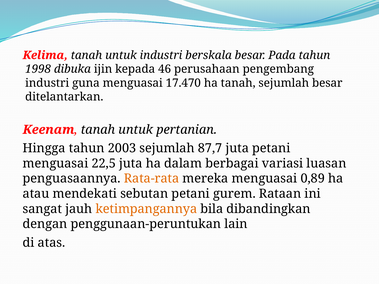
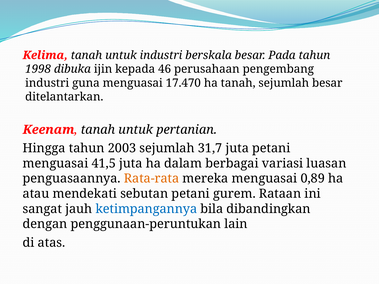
87,7: 87,7 -> 31,7
22,5: 22,5 -> 41,5
ketimpangannya colour: orange -> blue
